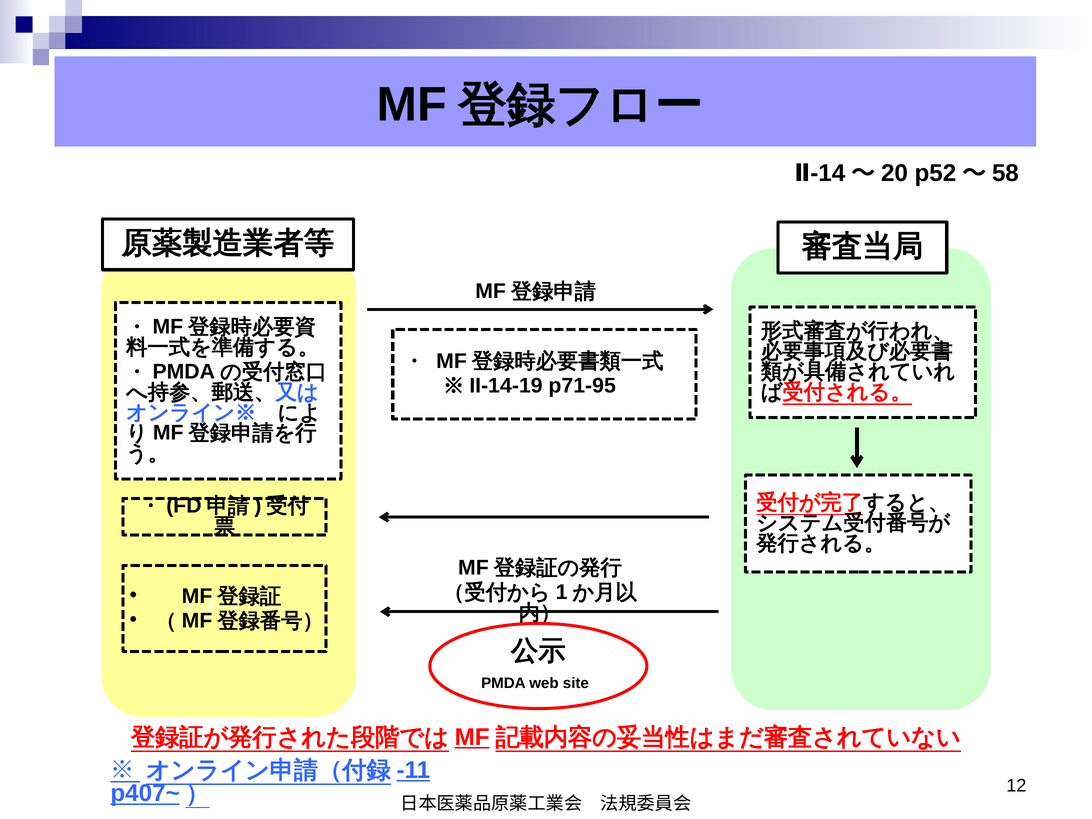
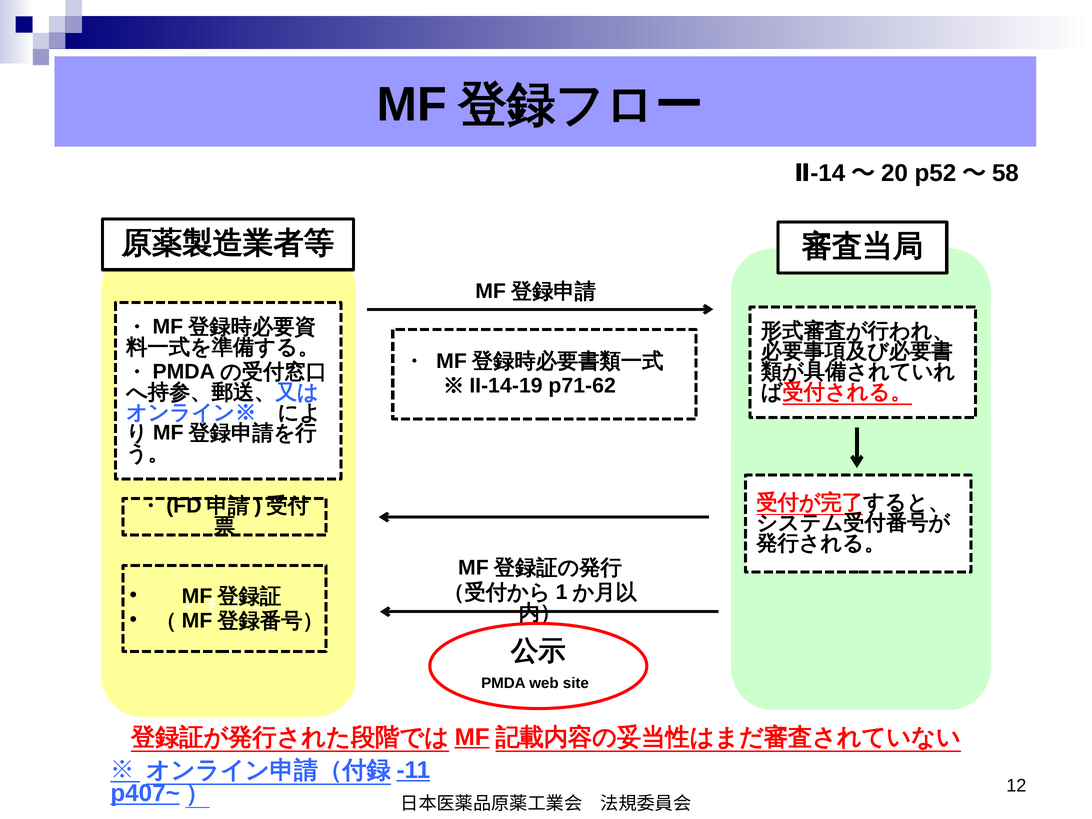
p71-95: p71-95 -> p71-62
